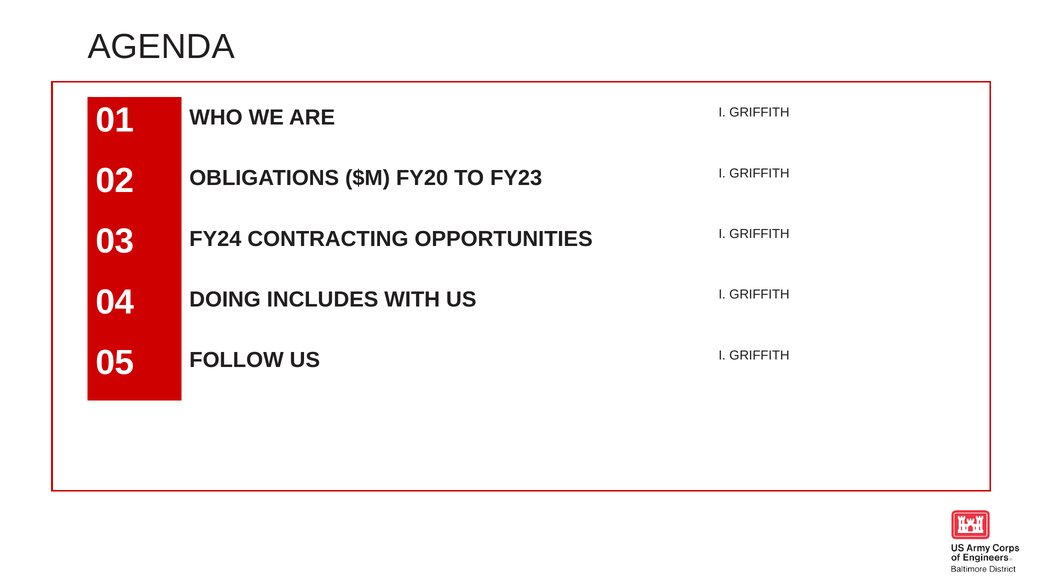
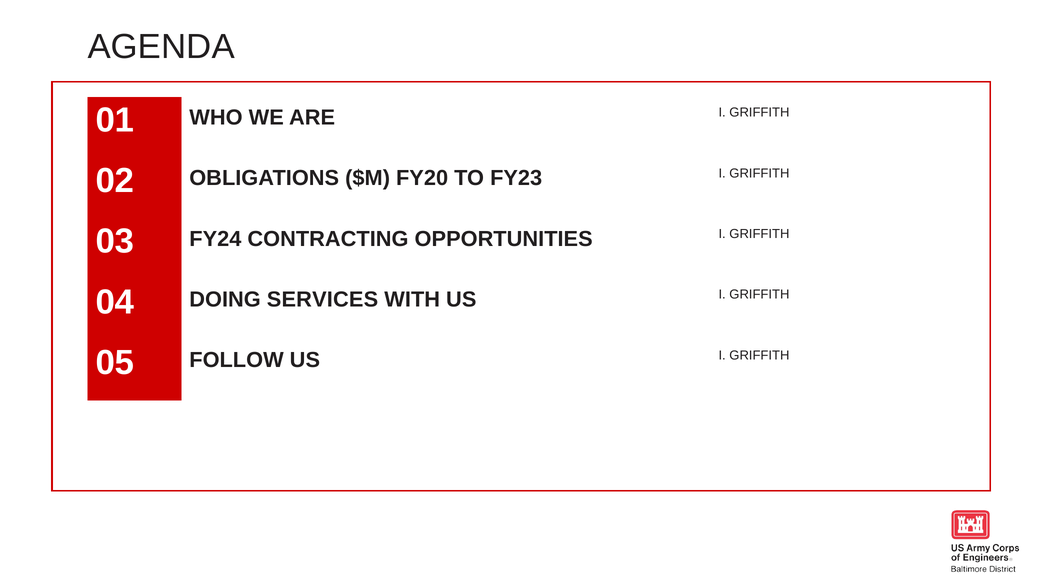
INCLUDES: INCLUDES -> SERVICES
